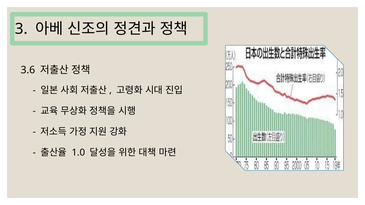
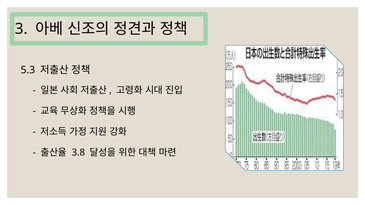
3.6: 3.6 -> 5.3
1.0: 1.0 -> 3.8
